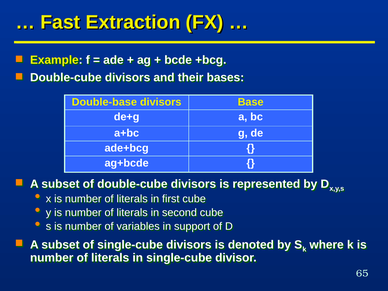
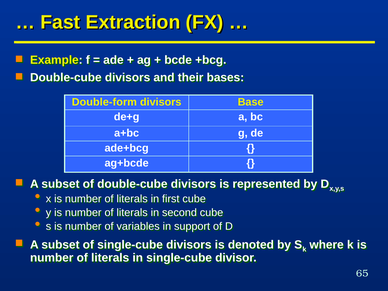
Double-base: Double-base -> Double-form
